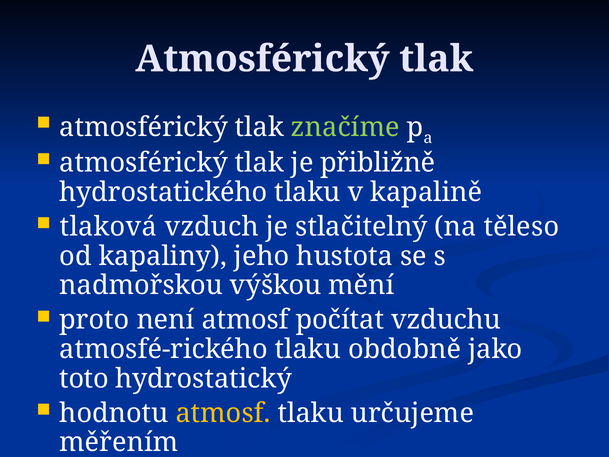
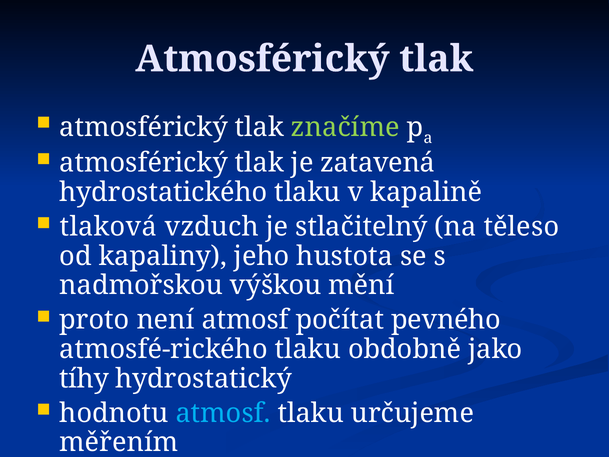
přibližně: přibližně -> zatavená
vzduchu: vzduchu -> pevného
toto: toto -> tíhy
atmosf at (223, 413) colour: yellow -> light blue
